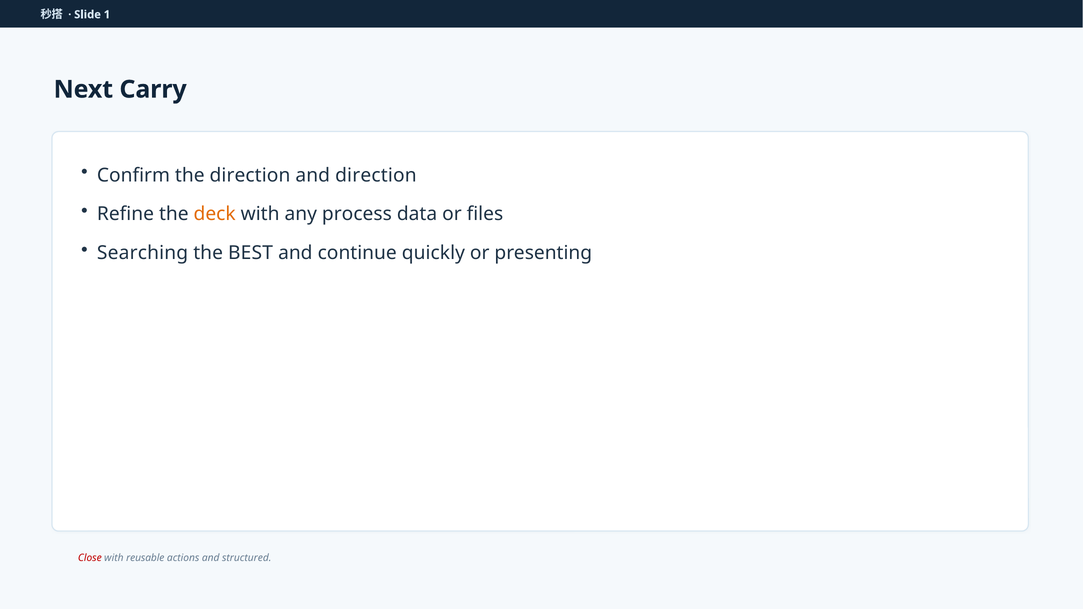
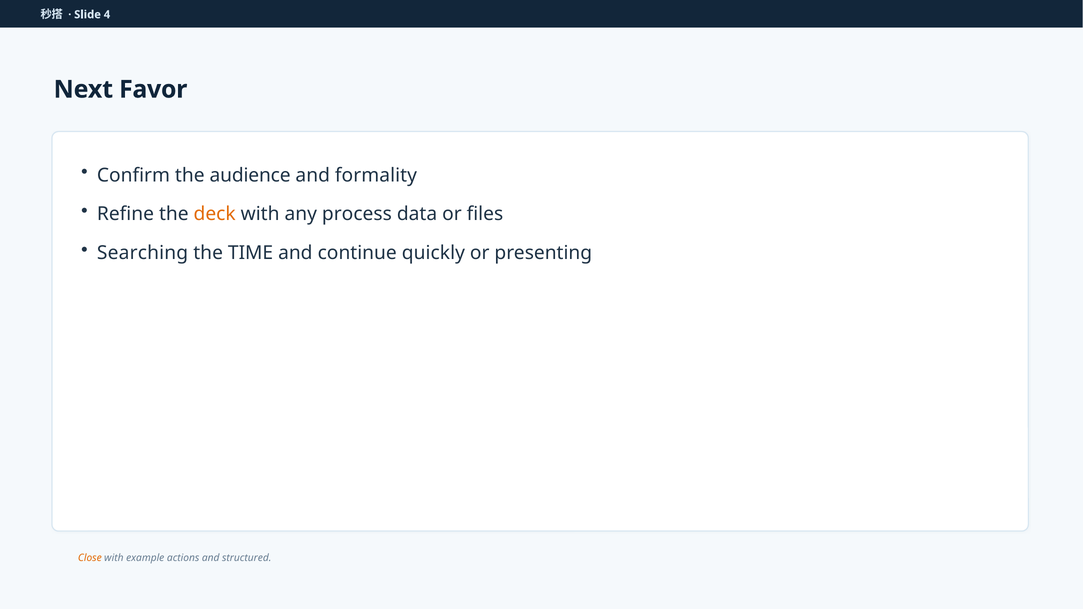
1: 1 -> 4
Carry: Carry -> Favor
the direction: direction -> audience
and direction: direction -> formality
BEST: BEST -> TIME
Close colour: red -> orange
reusable: reusable -> example
